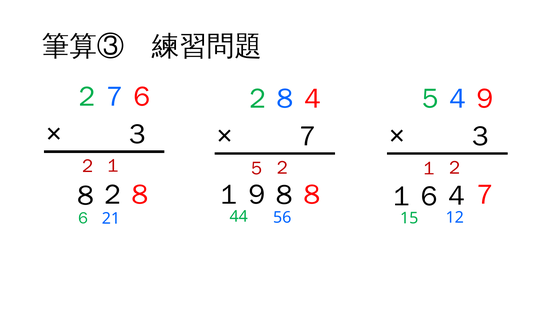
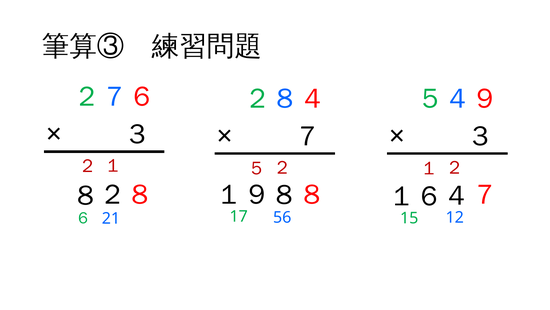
44: 44 -> 17
